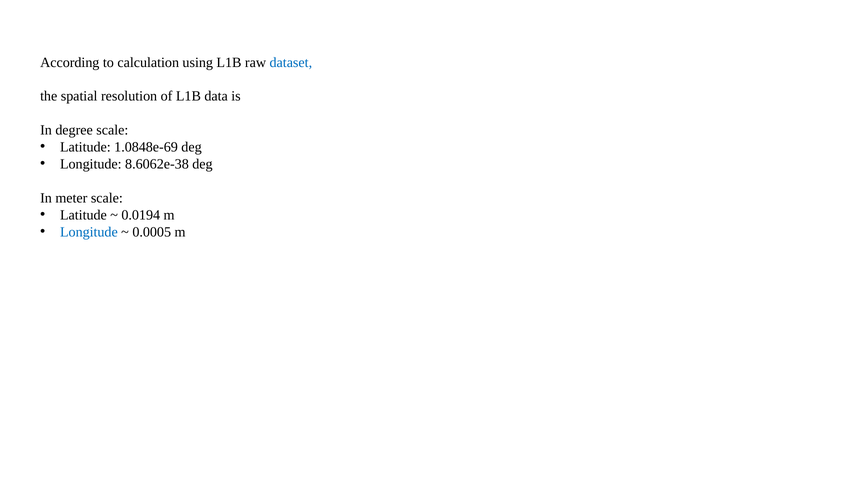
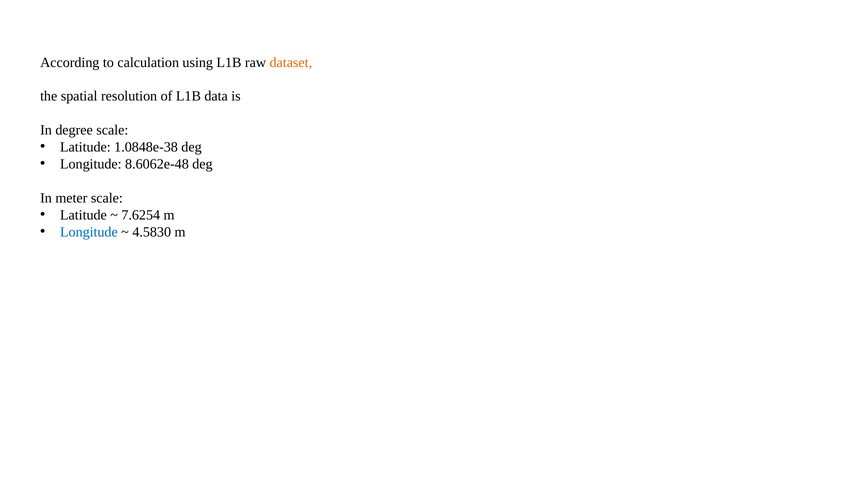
dataset colour: blue -> orange
1.0848e-69: 1.0848e-69 -> 1.0848e-38
8.6062e-38: 8.6062e-38 -> 8.6062e-48
0.0194: 0.0194 -> 7.6254
0.0005: 0.0005 -> 4.5830
